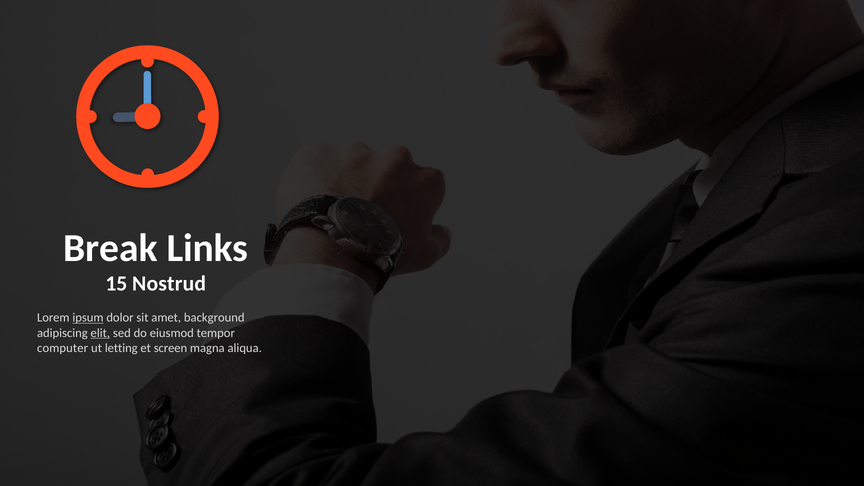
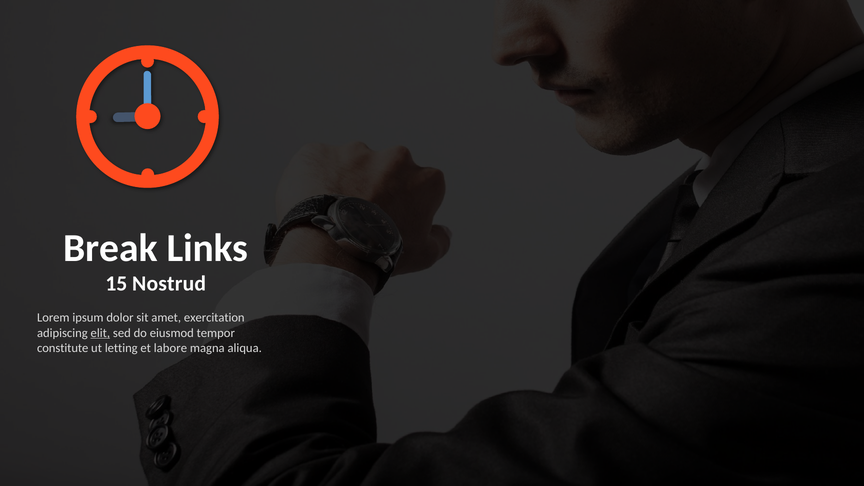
ipsum underline: present -> none
background: background -> exercitation
computer: computer -> constitute
screen: screen -> labore
